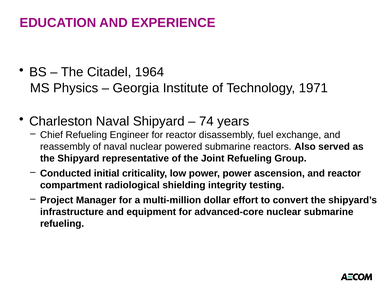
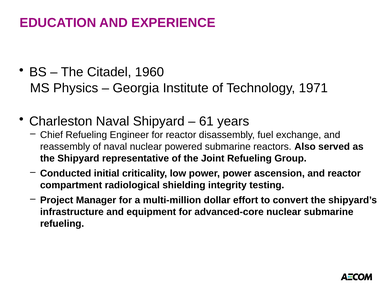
1964: 1964 -> 1960
74: 74 -> 61
